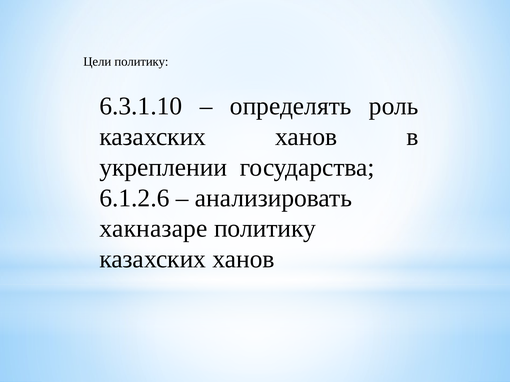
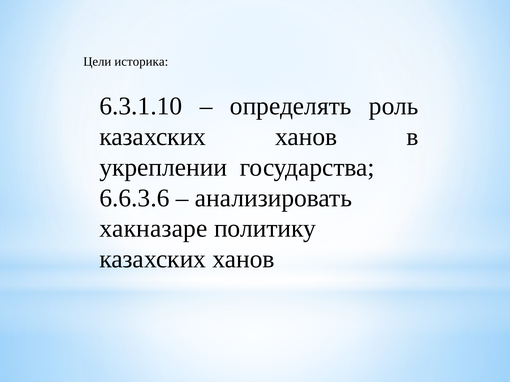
Цели политику: политику -> историка
6.1.2.6: 6.1.2.6 -> 6.6.3.6
